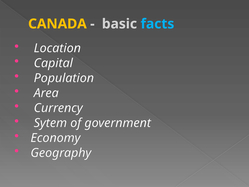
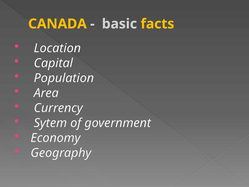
facts colour: light blue -> yellow
